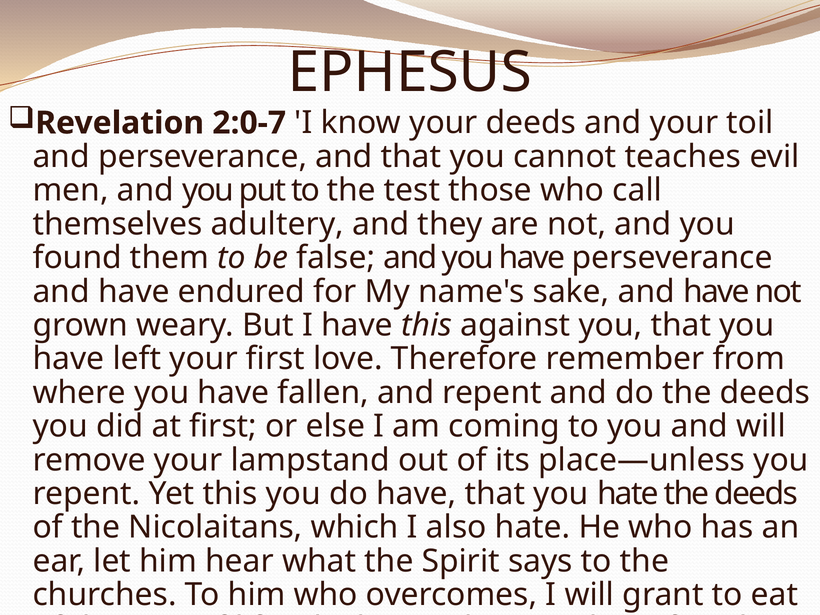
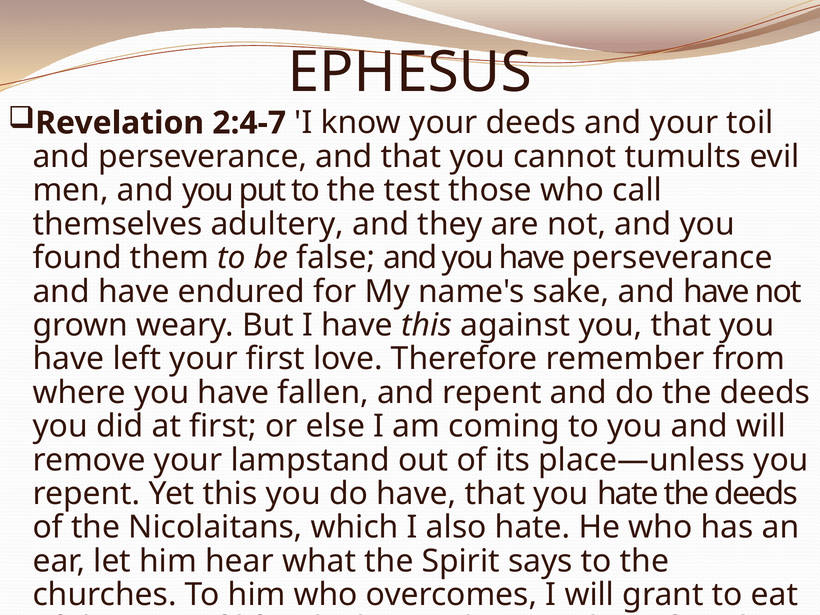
2:0-7: 2:0-7 -> 2:4-7
teaches: teaches -> tumults
